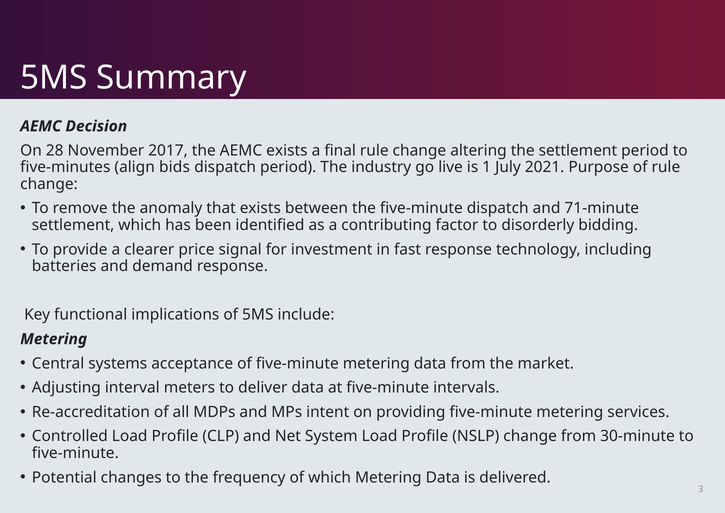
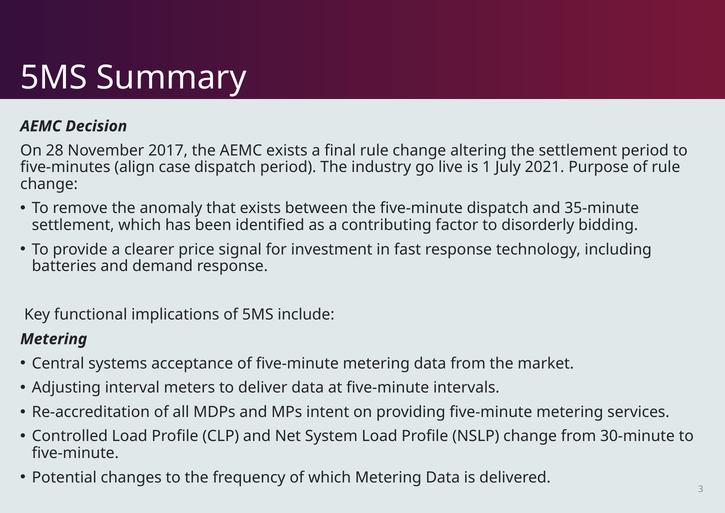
bids: bids -> case
71-minute: 71-minute -> 35-minute
